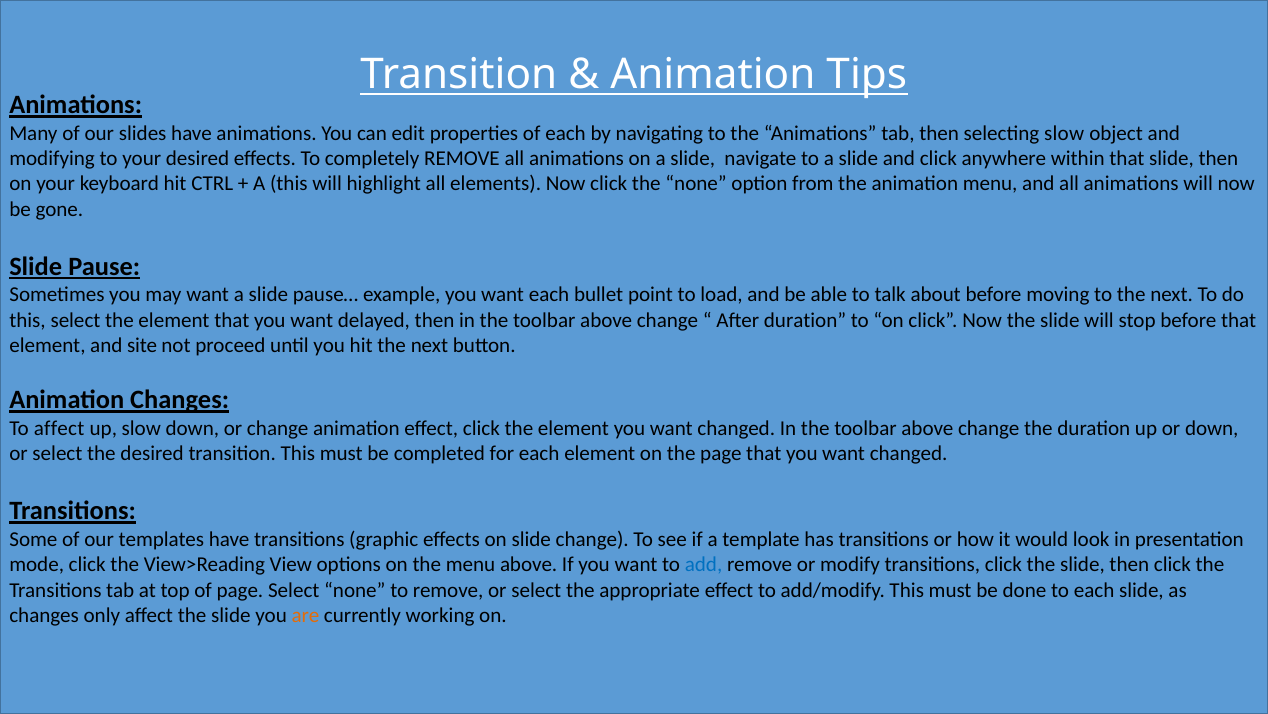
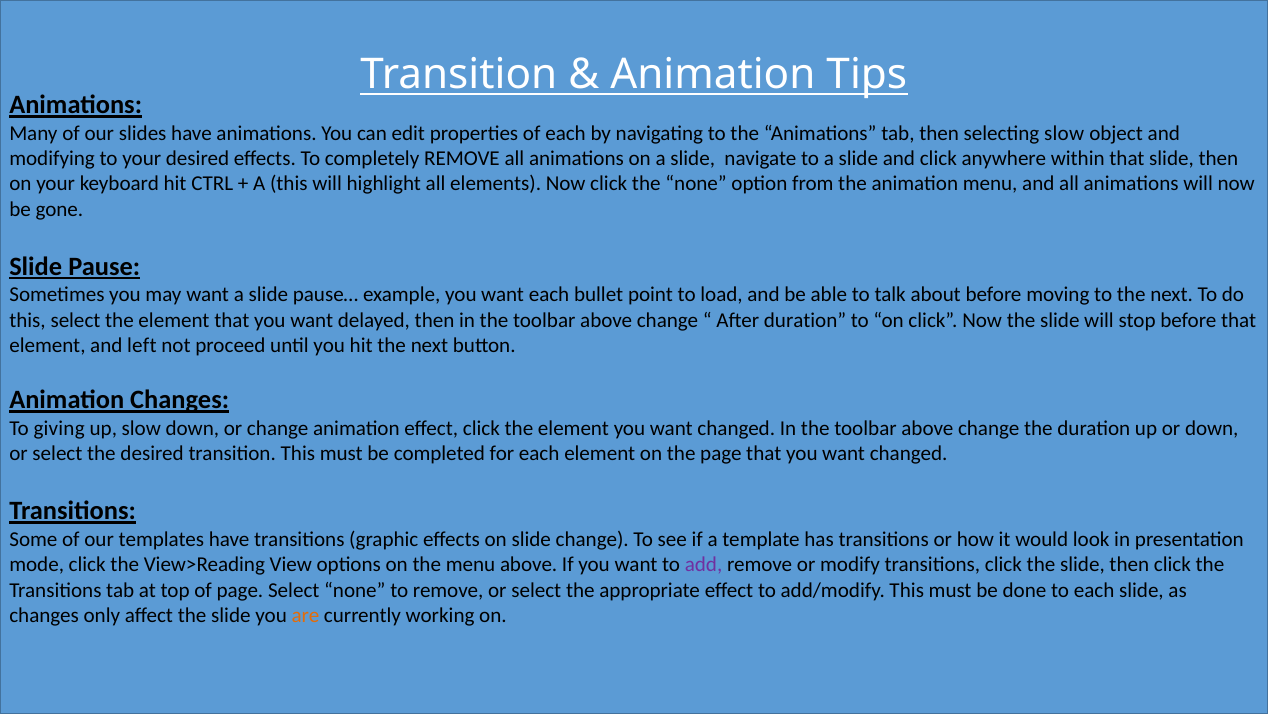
site: site -> left
To affect: affect -> giving
add colour: blue -> purple
